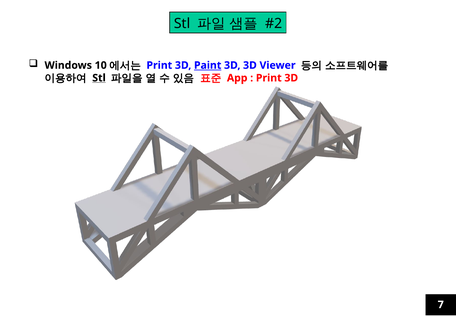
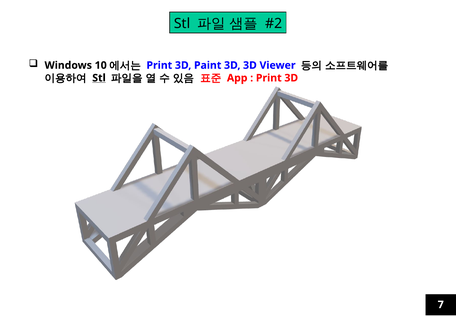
Paint underline: present -> none
